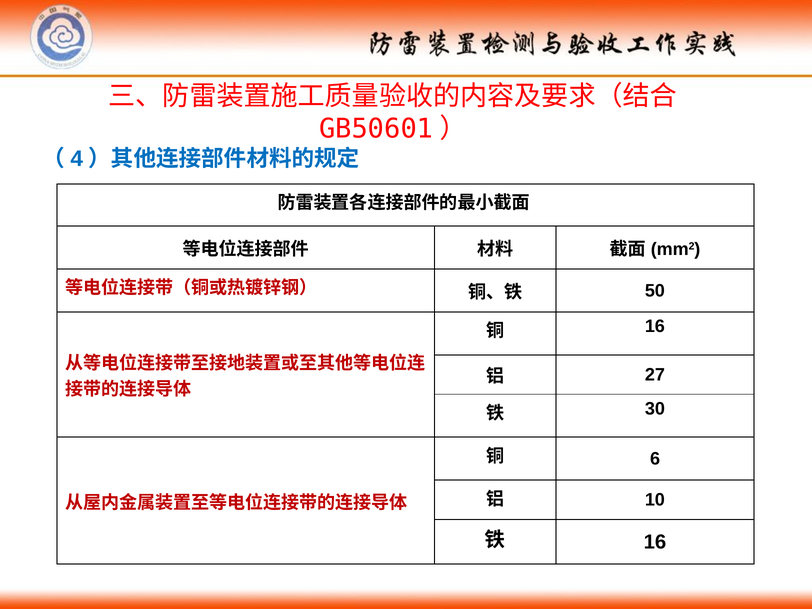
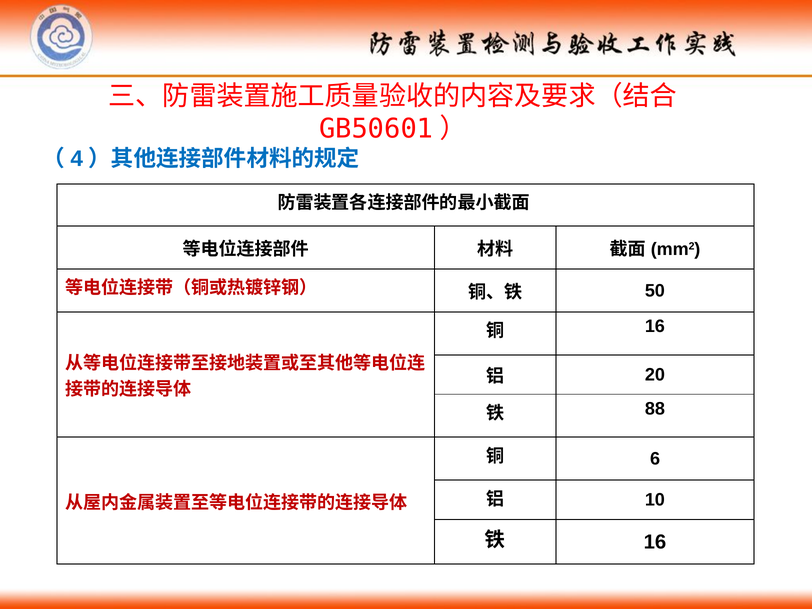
27: 27 -> 20
30: 30 -> 88
